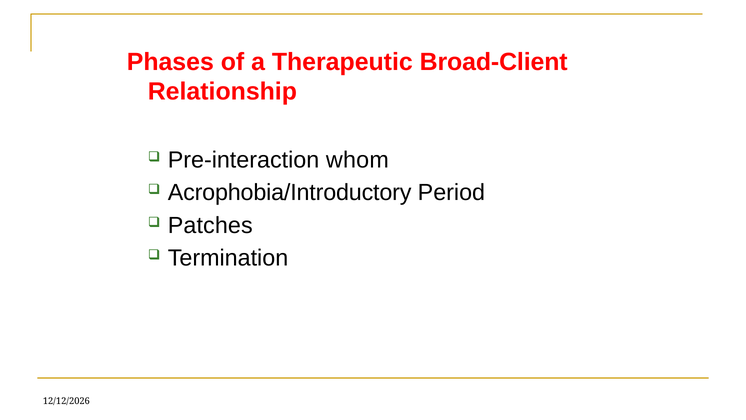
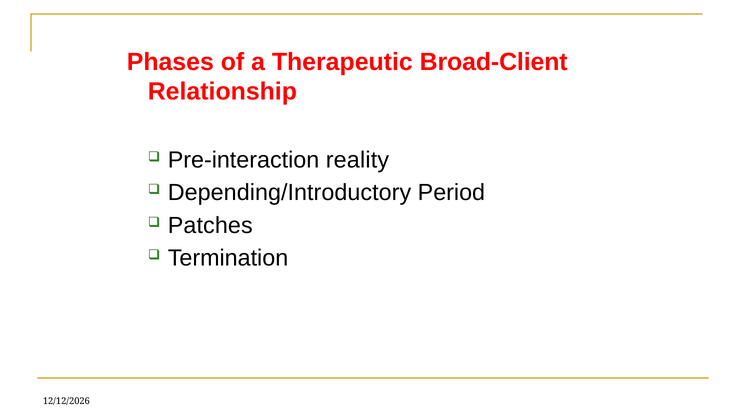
whom: whom -> reality
Acrophobia/Introductory: Acrophobia/Introductory -> Depending/Introductory
